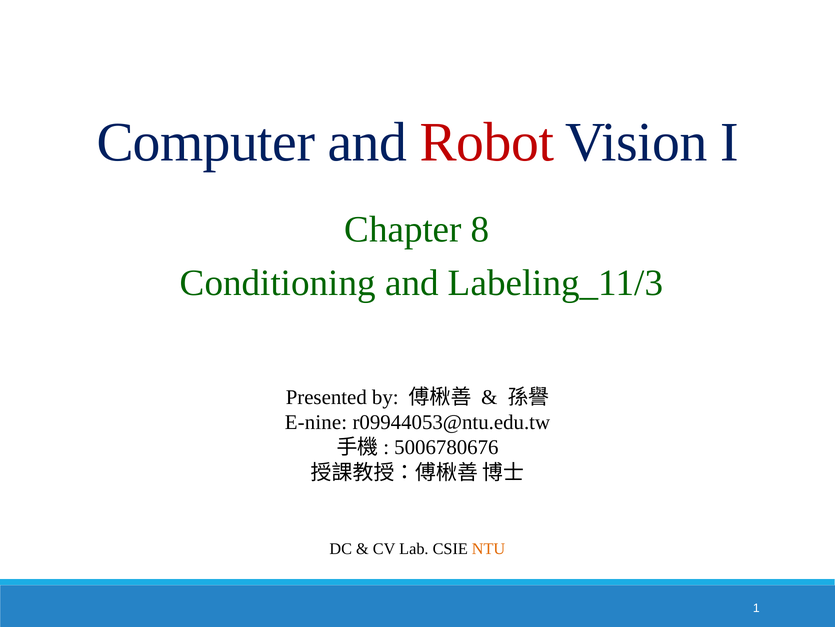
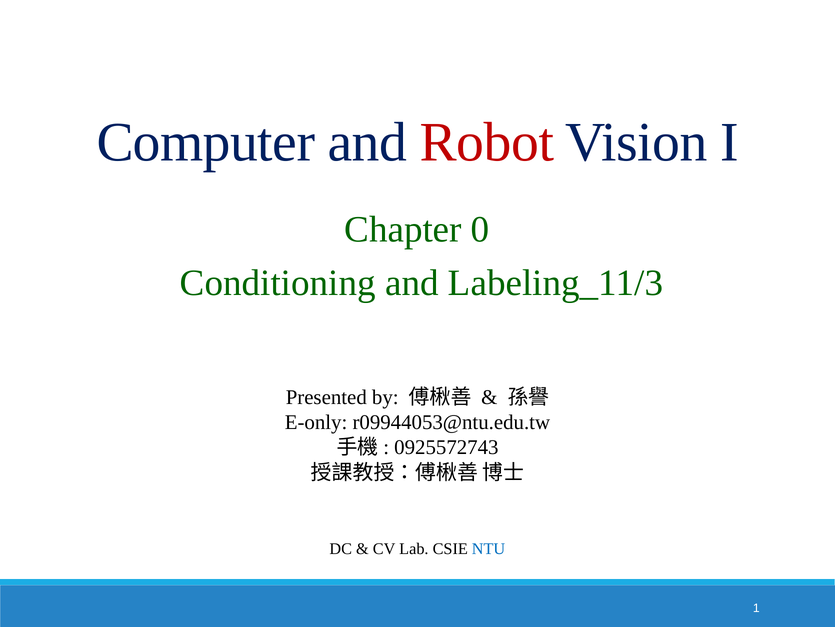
8: 8 -> 0
E-nine: E-nine -> E-only
5006780676: 5006780676 -> 0925572743
NTU colour: orange -> blue
